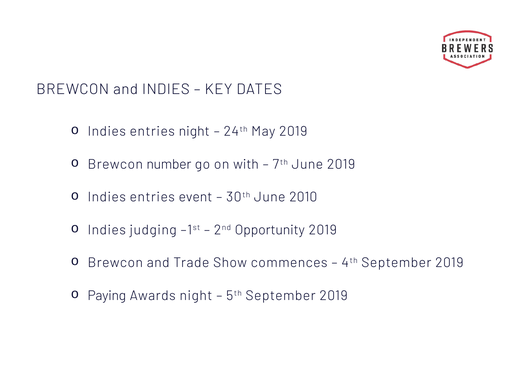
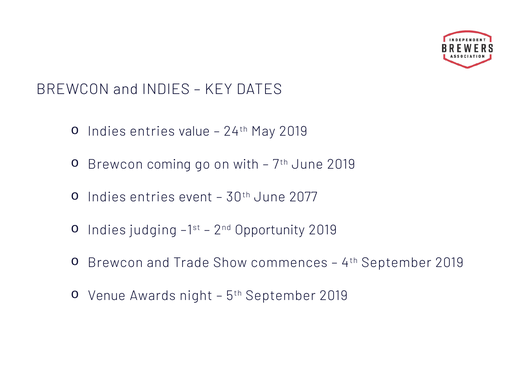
entries night: night -> value
number: number -> coming
2010: 2010 -> 2077
Paying: Paying -> Venue
